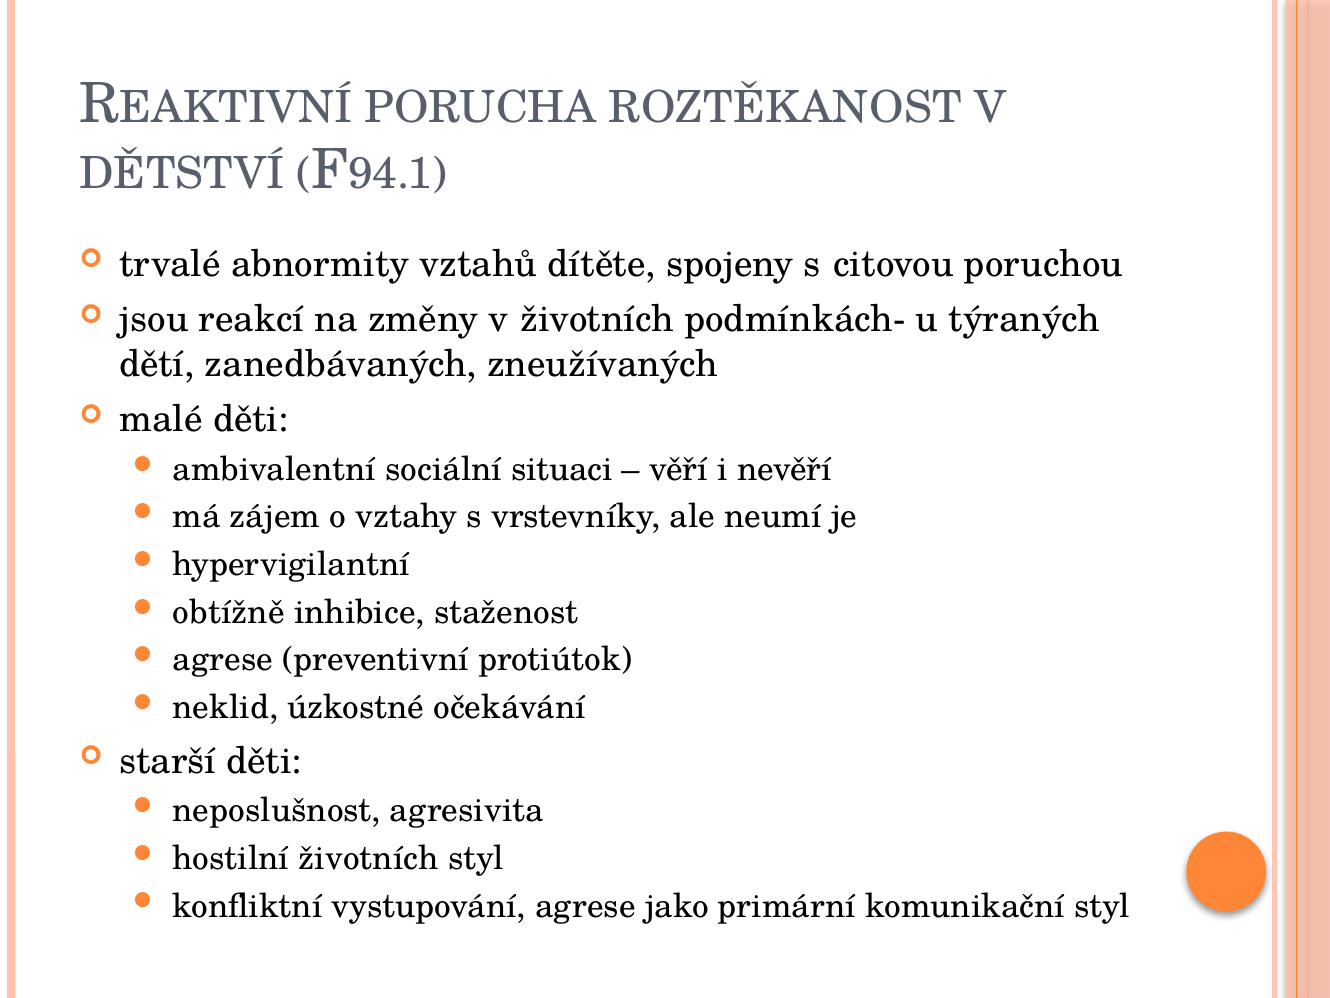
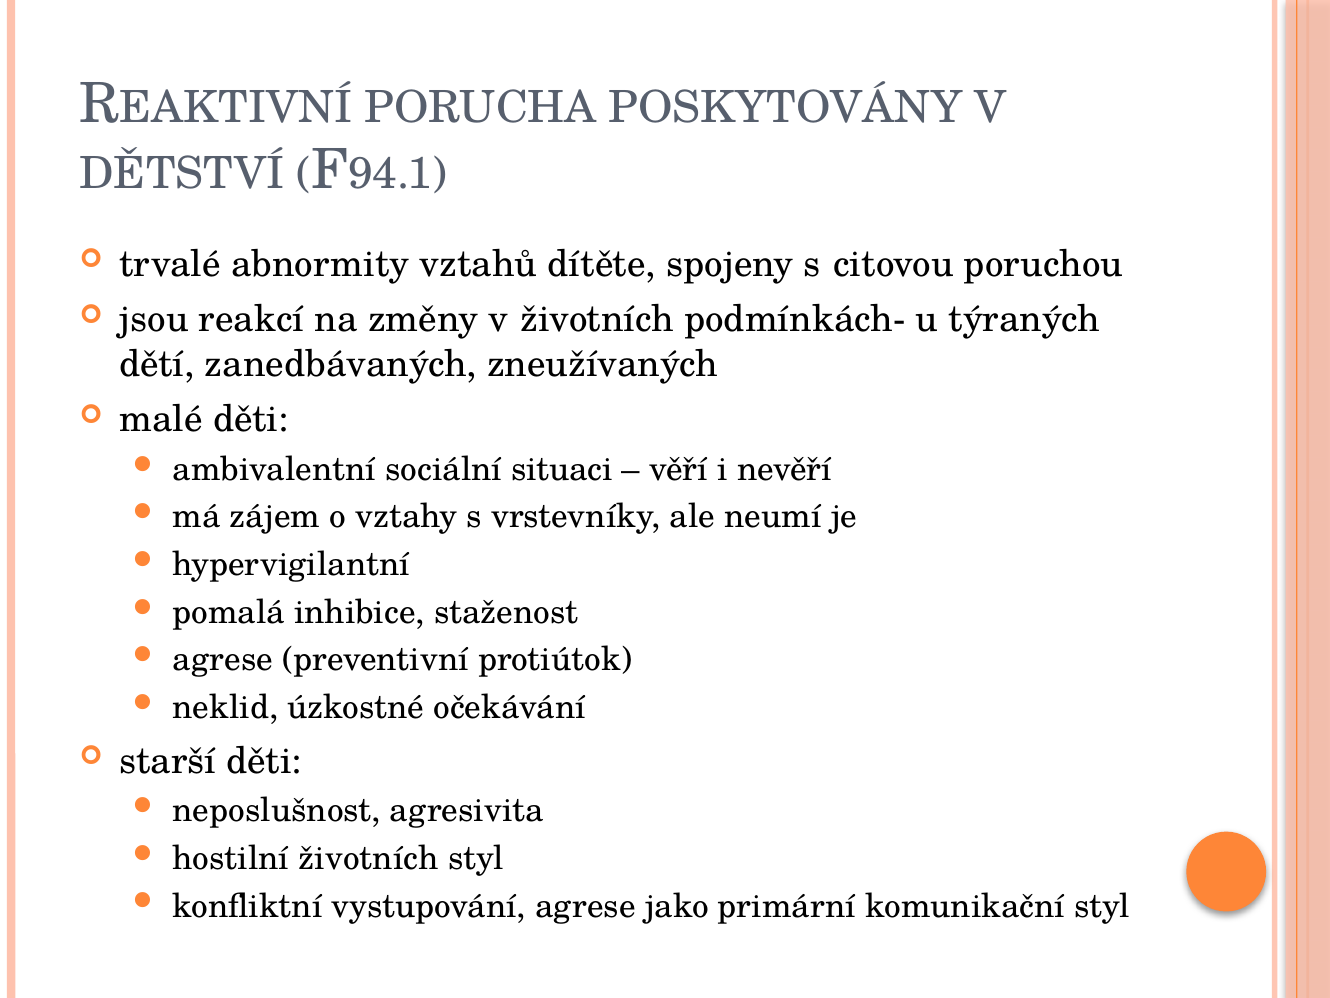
ROZTĚKANOST: ROZTĚKANOST -> POSKYTOVÁNY
obtížně: obtížně -> pomalá
